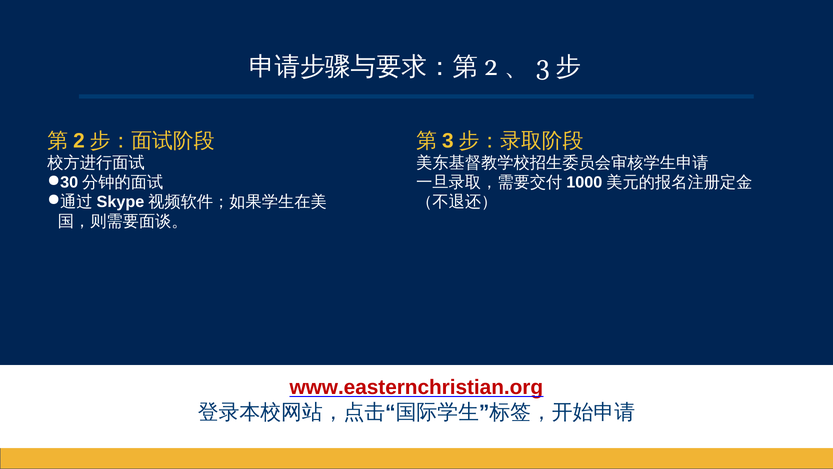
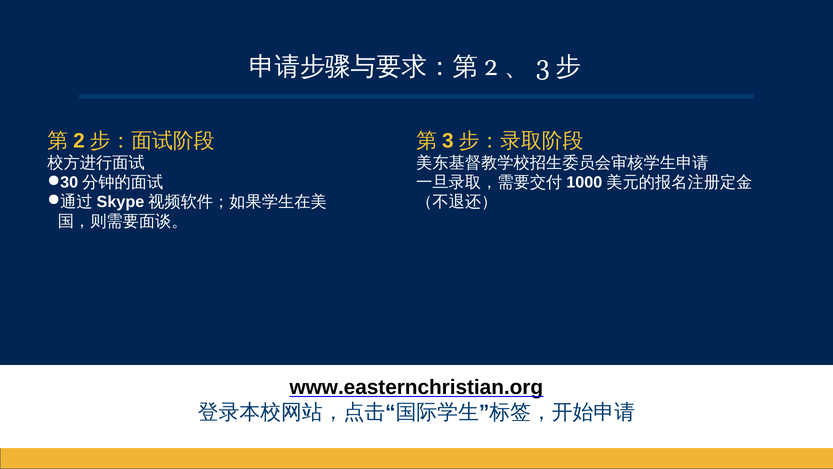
www.easternchristian.org colour: red -> black
